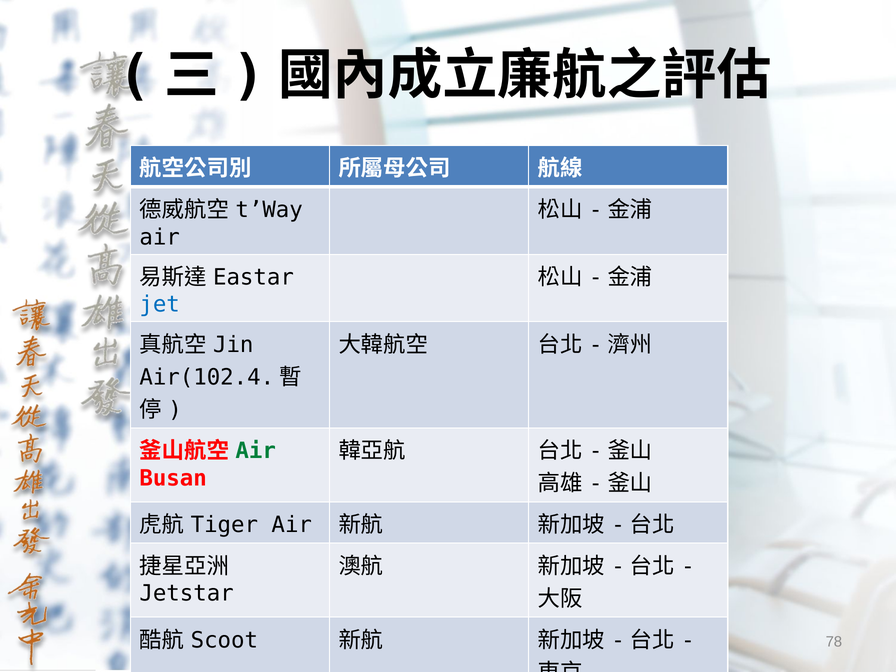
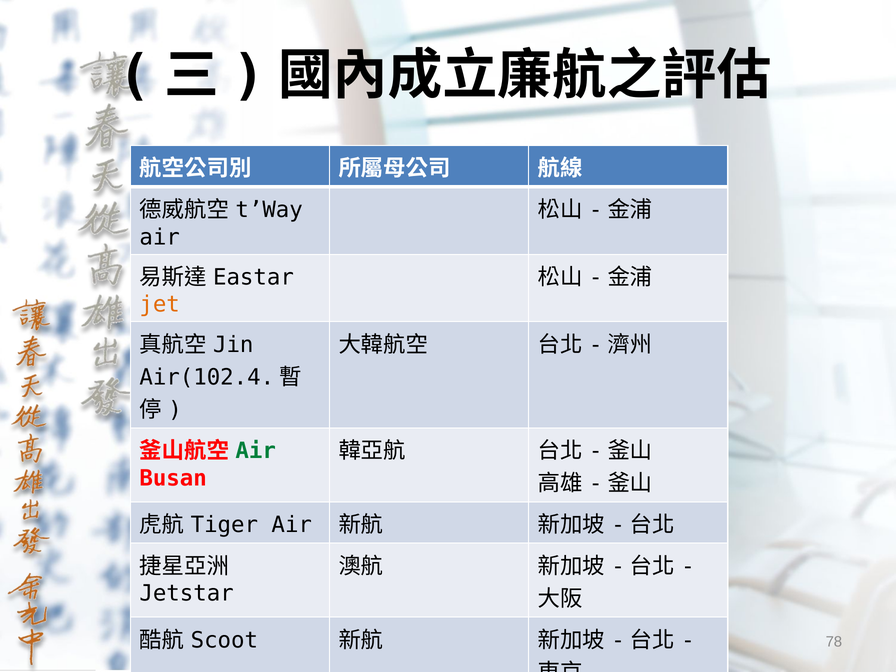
jet colour: blue -> orange
